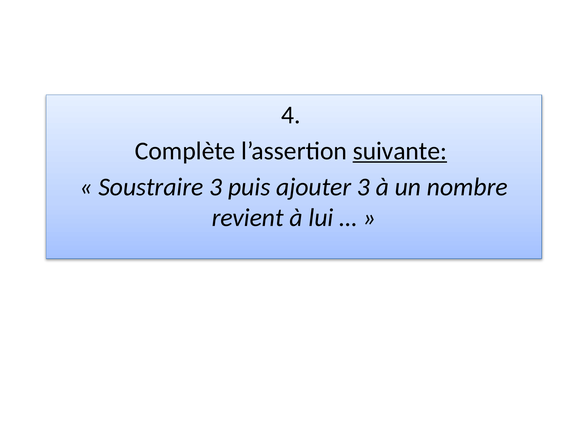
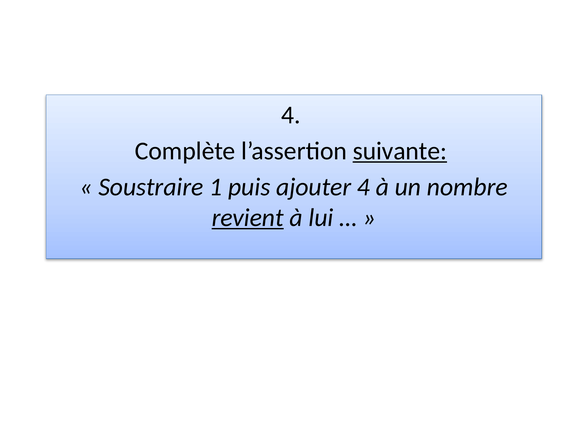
Soustraire 3: 3 -> 1
ajouter 3: 3 -> 4
revient underline: none -> present
